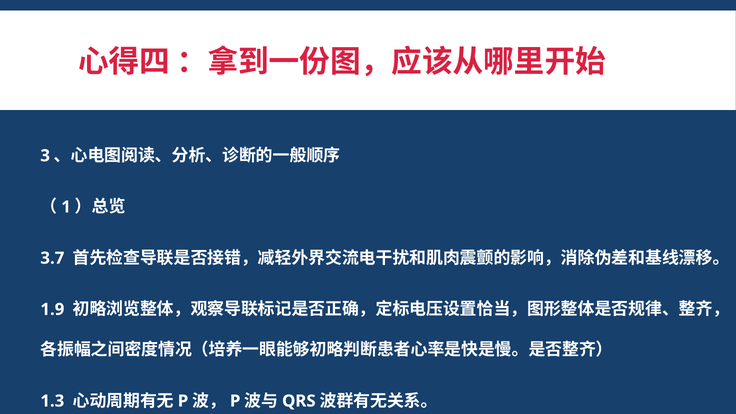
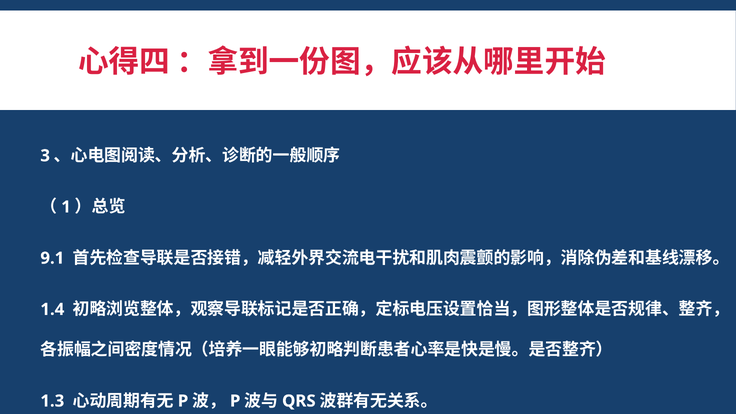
3.7: 3.7 -> 9.1
1.9: 1.9 -> 1.4
